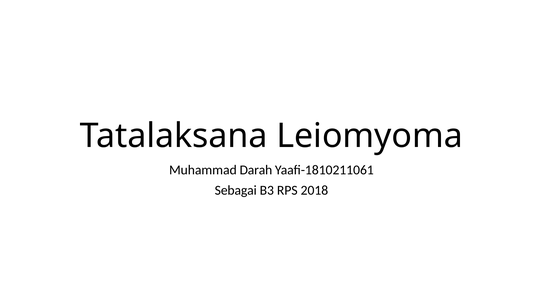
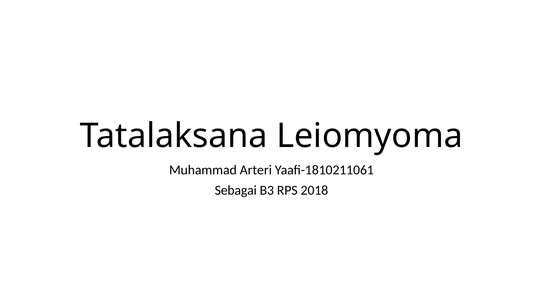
Darah: Darah -> Arteri
